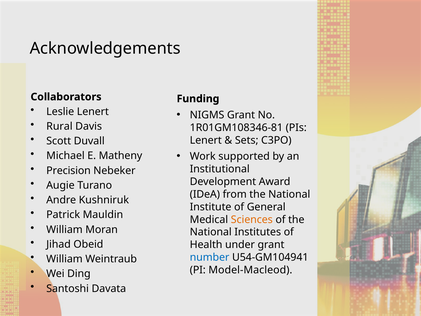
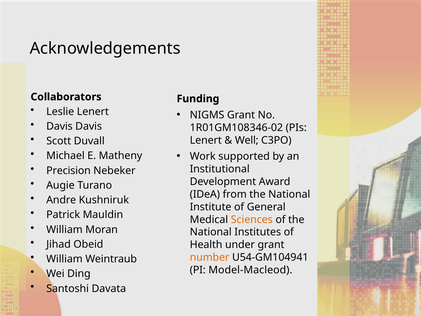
Rural at (59, 126): Rural -> Davis
1R01GM108346-81: 1R01GM108346-81 -> 1R01GM108346-02
Sets: Sets -> Well
number colour: blue -> orange
